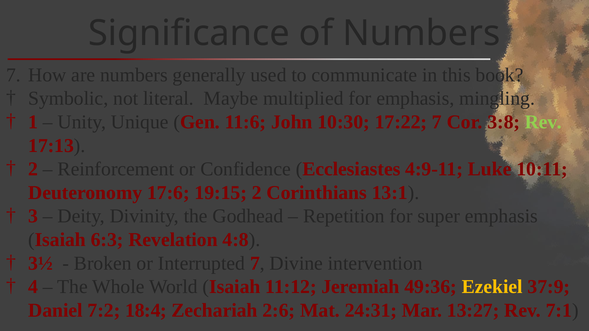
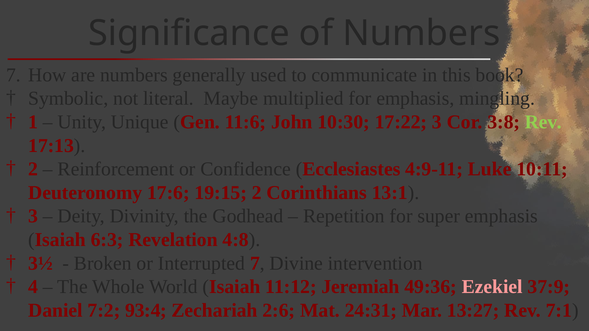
17:22 7: 7 -> 3
Ezekiel colour: yellow -> pink
18:4: 18:4 -> 93:4
